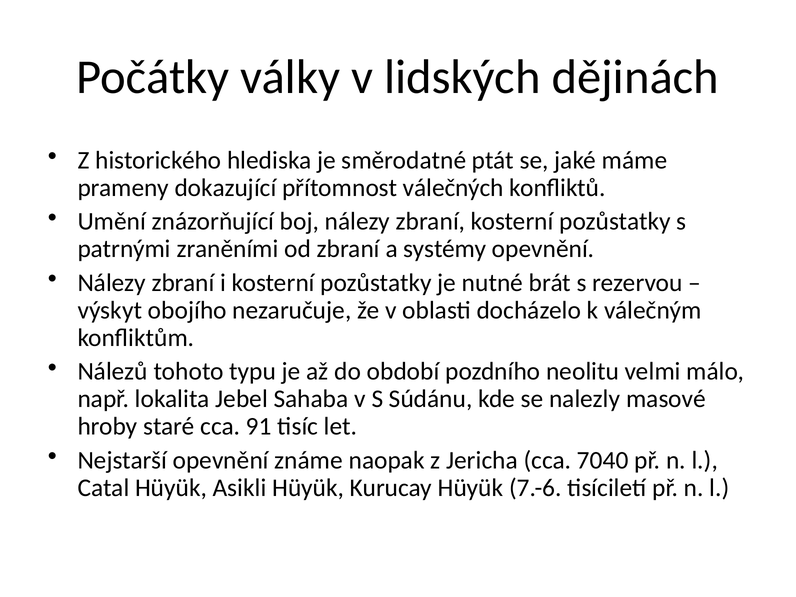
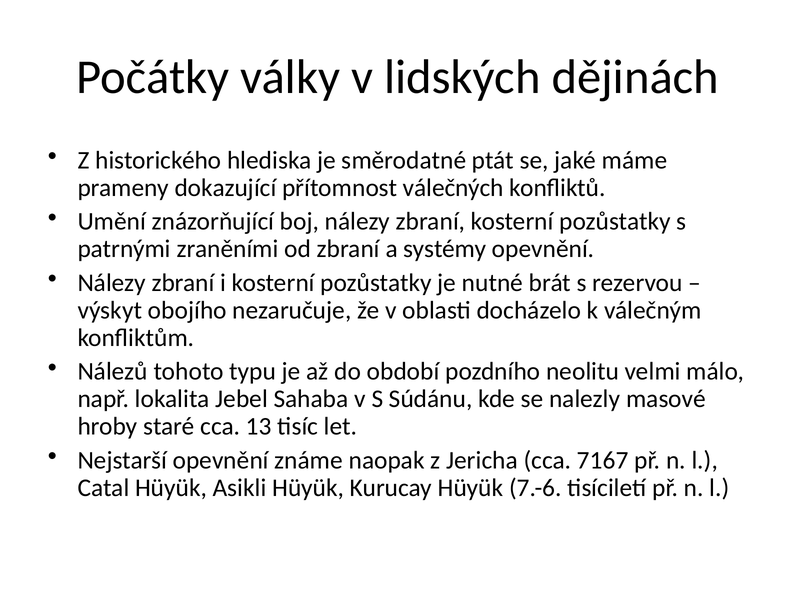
91: 91 -> 13
7040: 7040 -> 7167
